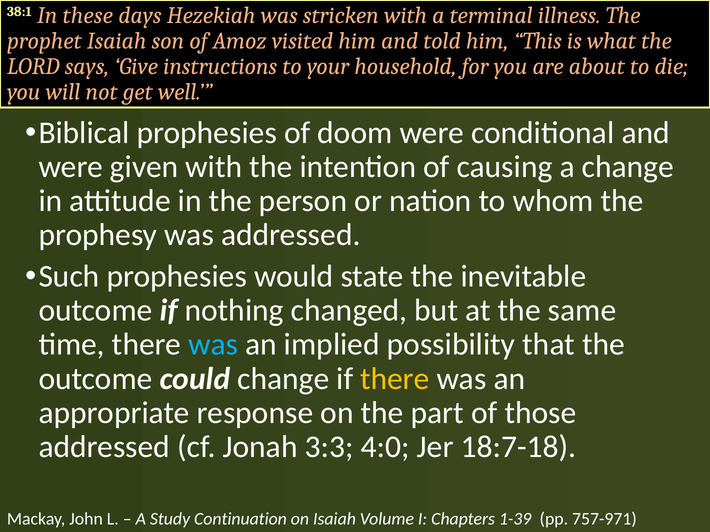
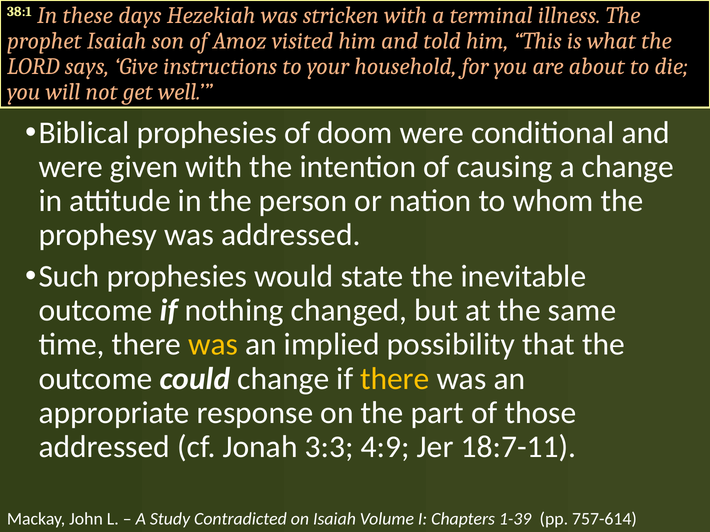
was at (213, 345) colour: light blue -> yellow
4:0: 4:0 -> 4:9
18:7-18: 18:7-18 -> 18:7-11
Continuation: Continuation -> Contradicted
757-971: 757-971 -> 757-614
